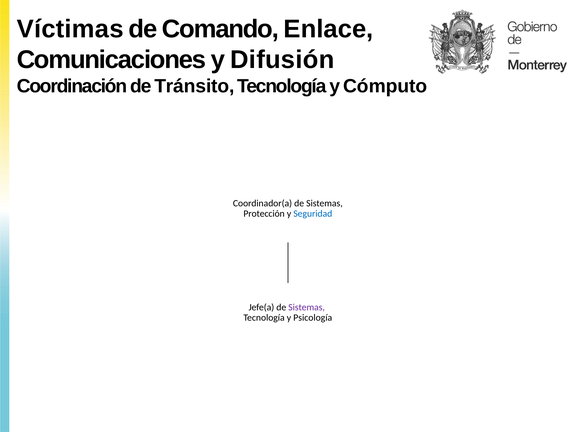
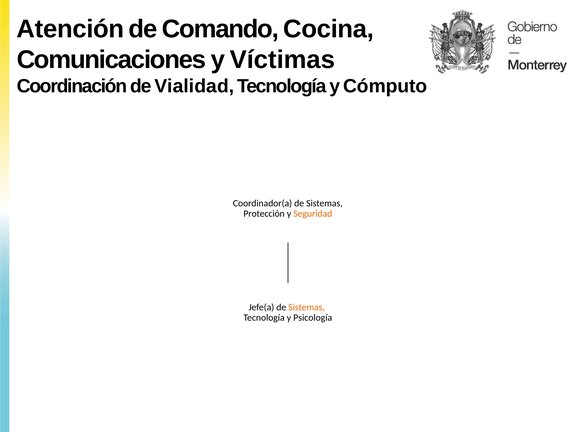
Víctimas: Víctimas -> Atención
Enlace: Enlace -> Cocina
Difusión: Difusión -> Víctimas
Tránsito: Tránsito -> Vialidad
Seguridad colour: blue -> orange
Sistemas at (307, 307) colour: purple -> orange
